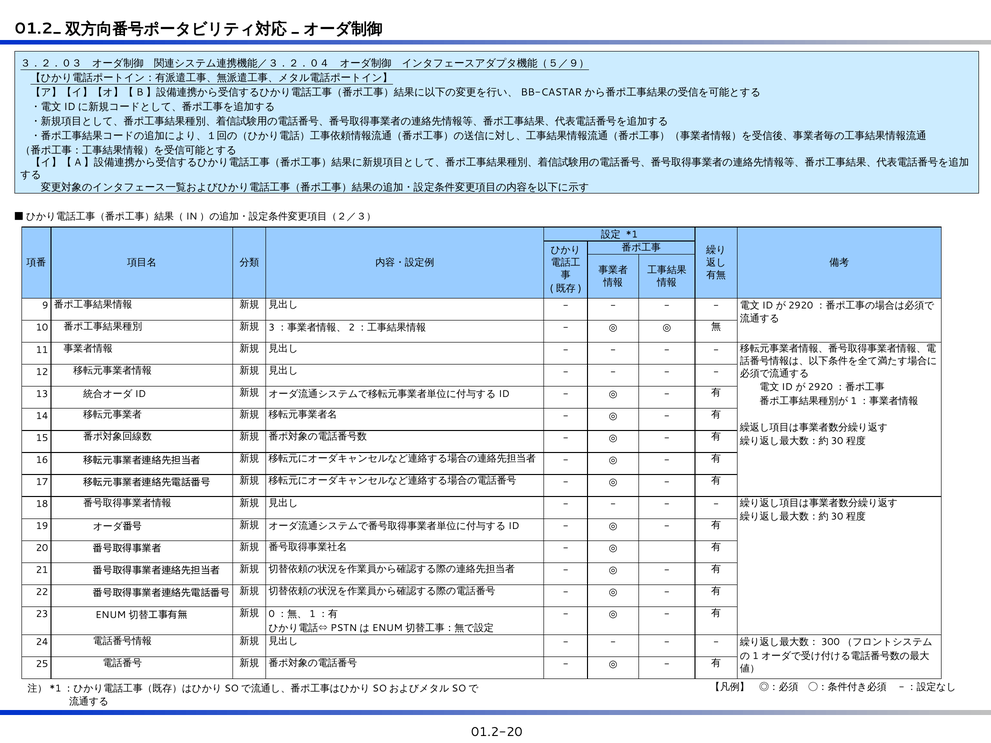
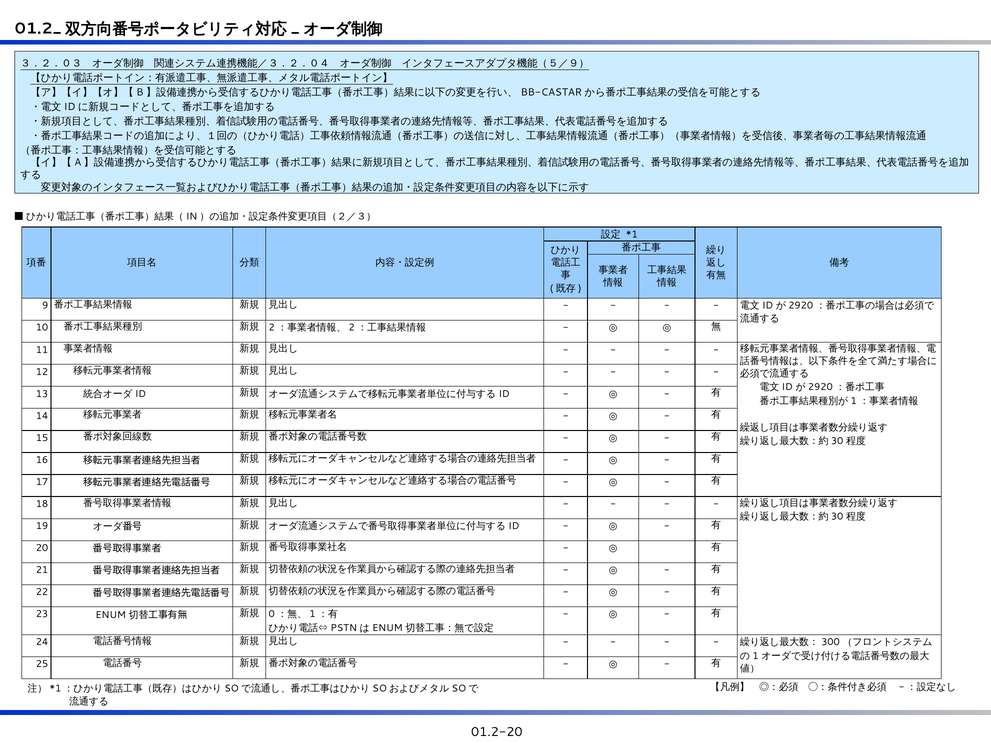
3: 3 -> 2
